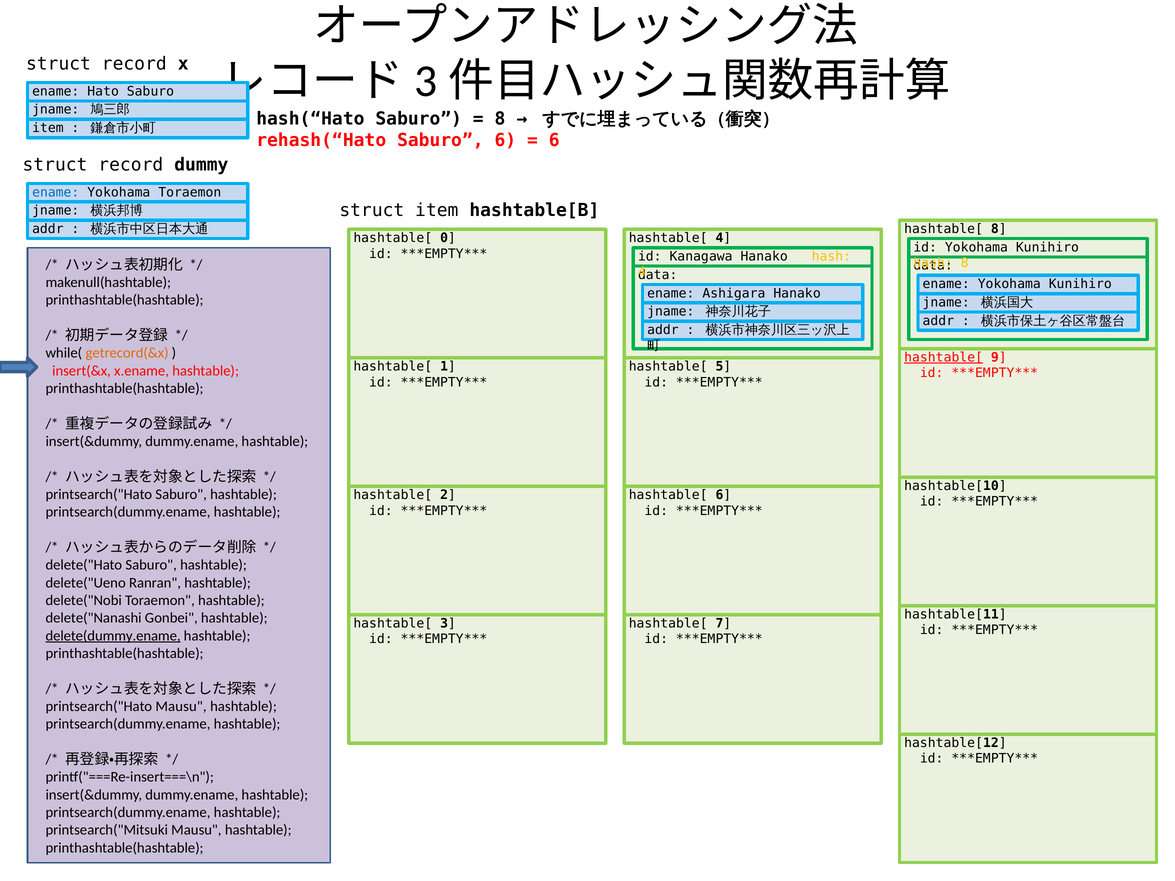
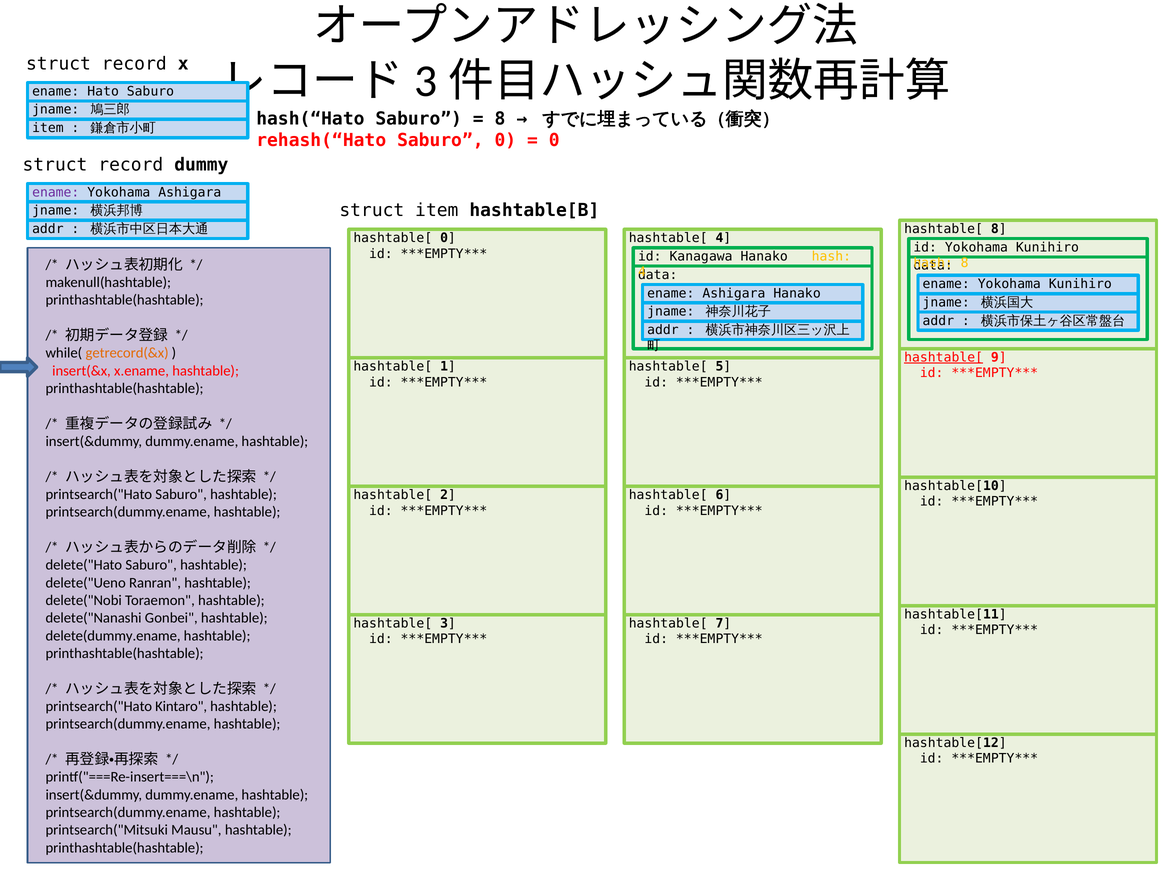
Saburo 6: 6 -> 0
6 at (554, 140): 6 -> 0
ename at (56, 192) colour: blue -> purple
Yokohama Toraemon: Toraemon -> Ashigara
delete(dummy.ename underline: present -> none
printsearch("Hato Mausu: Mausu -> Kintaro
